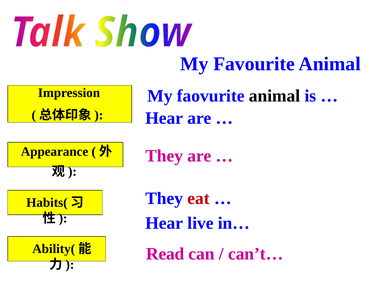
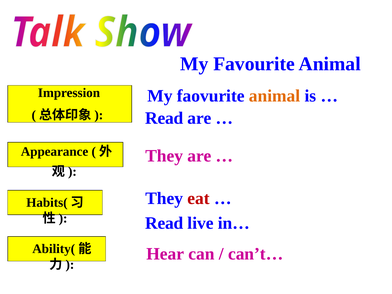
animal at (275, 96) colour: black -> orange
Hear at (164, 118): Hear -> Read
Hear at (164, 223): Hear -> Read
Read: Read -> Hear
